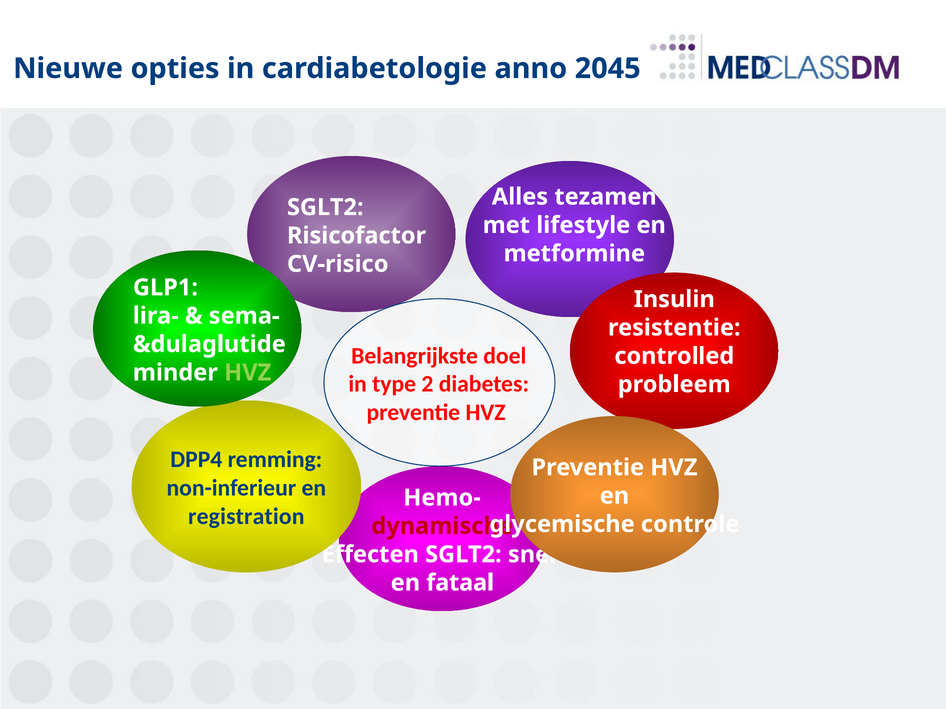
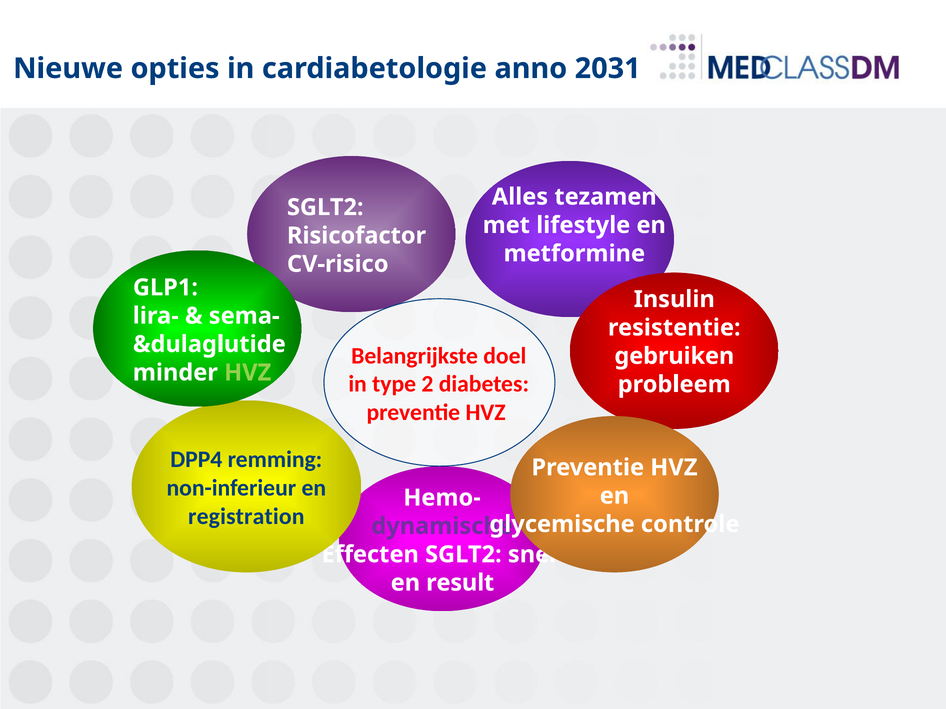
2045: 2045 -> 2031
controlled: controlled -> gebruiken
dynamische colour: red -> purple
fataal: fataal -> result
